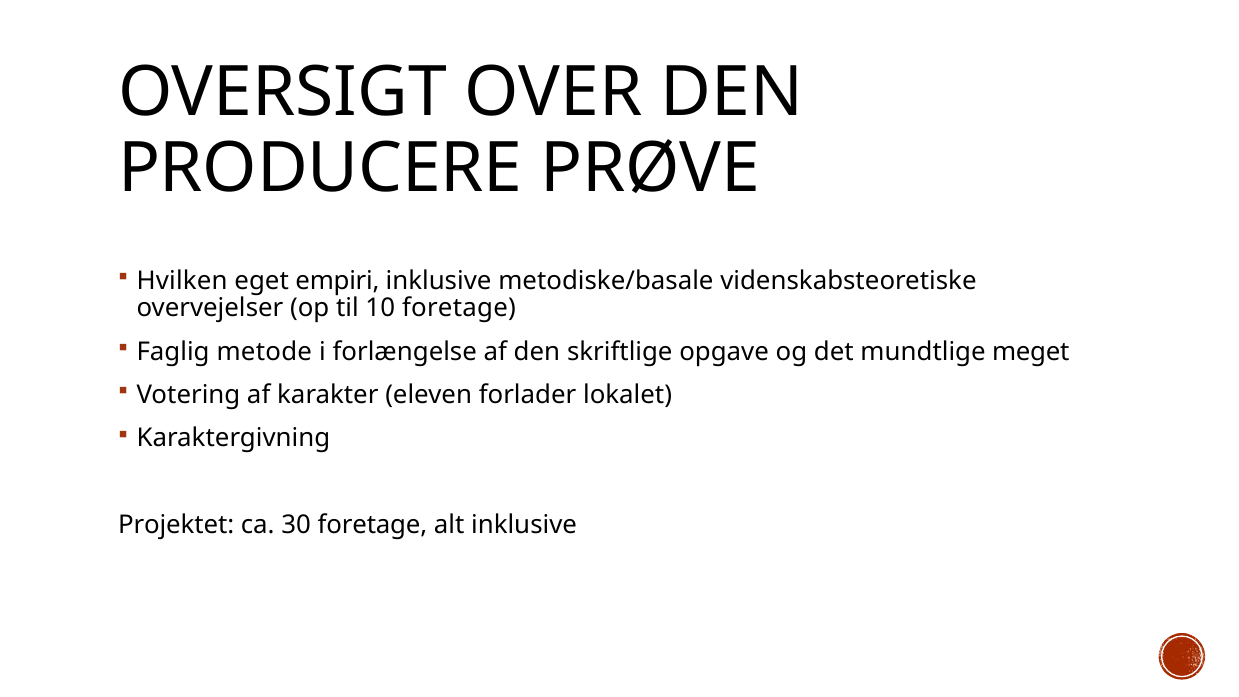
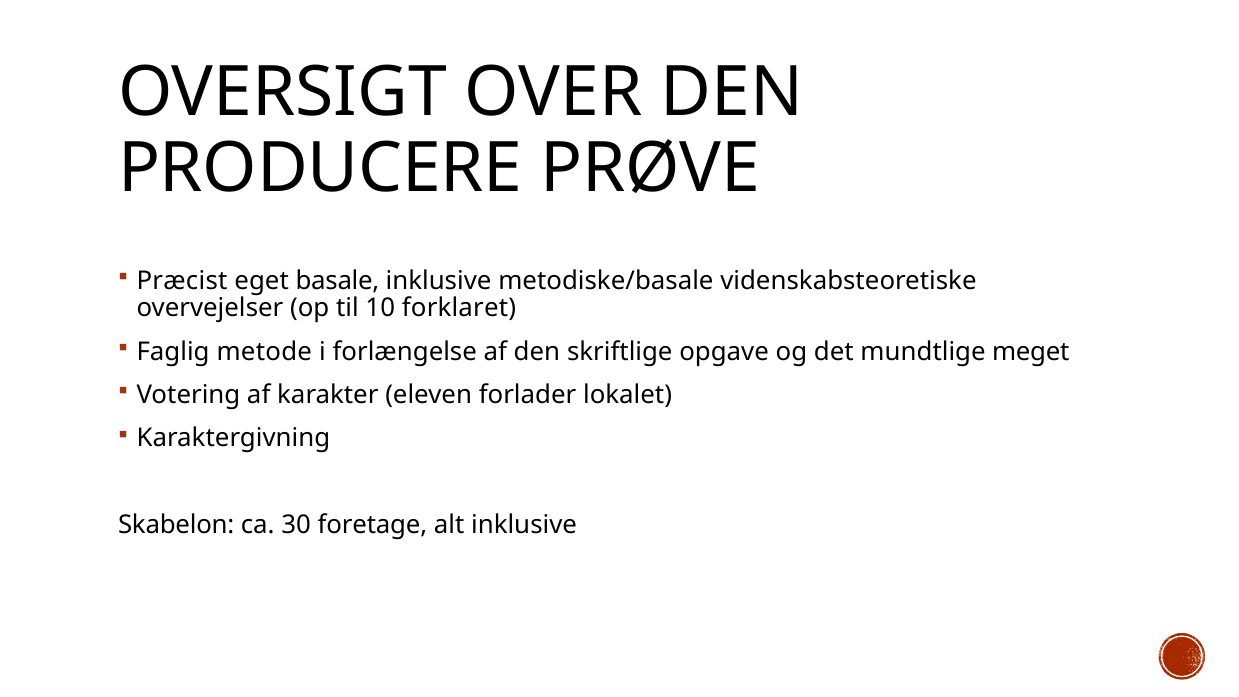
Hvilken: Hvilken -> Præcist
empiri: empiri -> basale
10 foretage: foretage -> forklaret
Projektet: Projektet -> Skabelon
